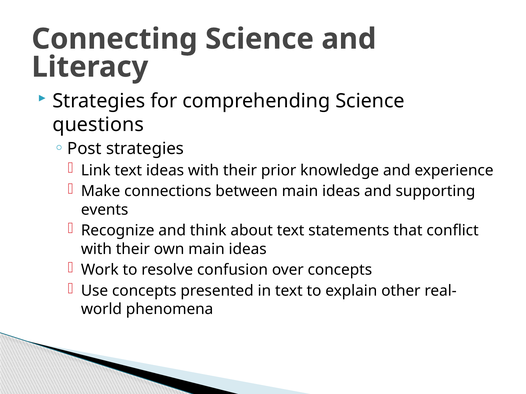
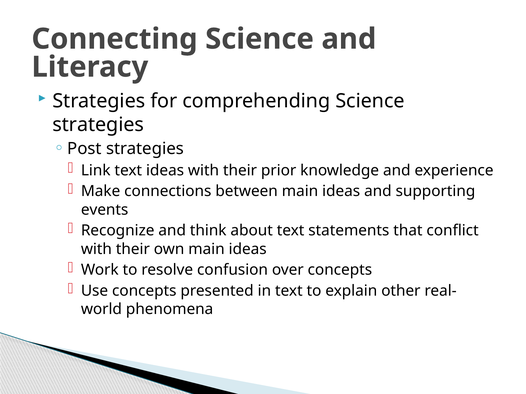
questions at (98, 125): questions -> strategies
